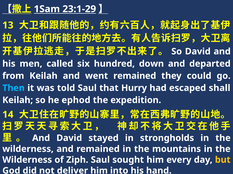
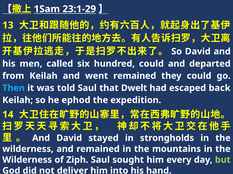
hundred down: down -> could
Hurry: Hurry -> Dwelt
shall: shall -> back
but colour: yellow -> light green
